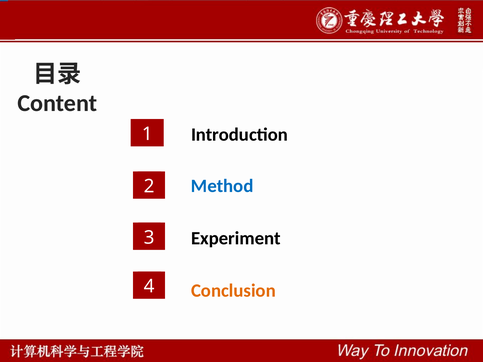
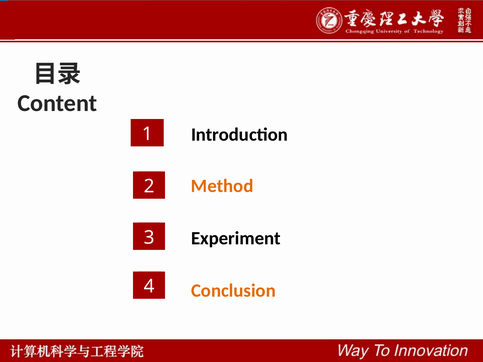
Method colour: blue -> orange
